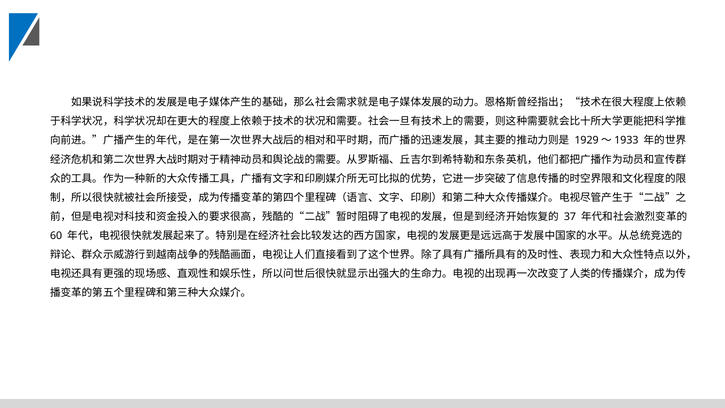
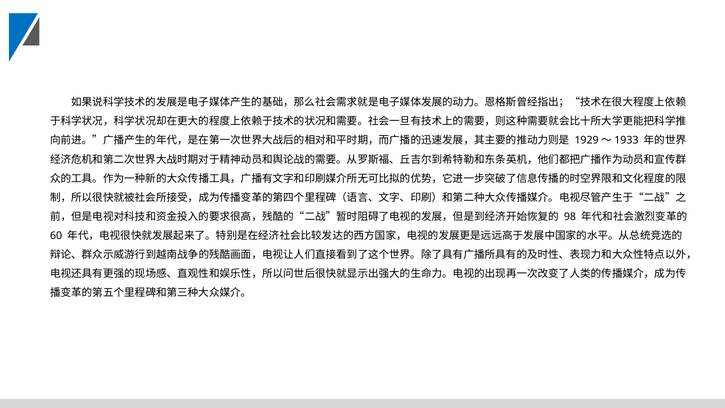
37: 37 -> 98
